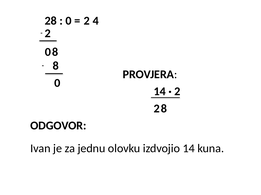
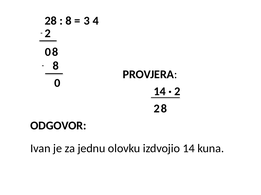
0 at (69, 21): 0 -> 8
2 at (87, 21): 2 -> 3
